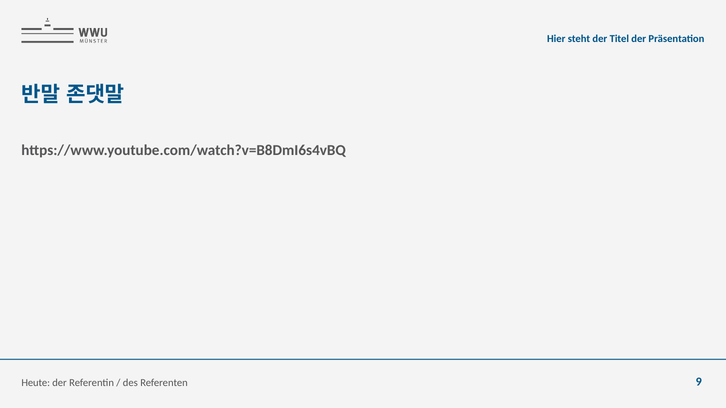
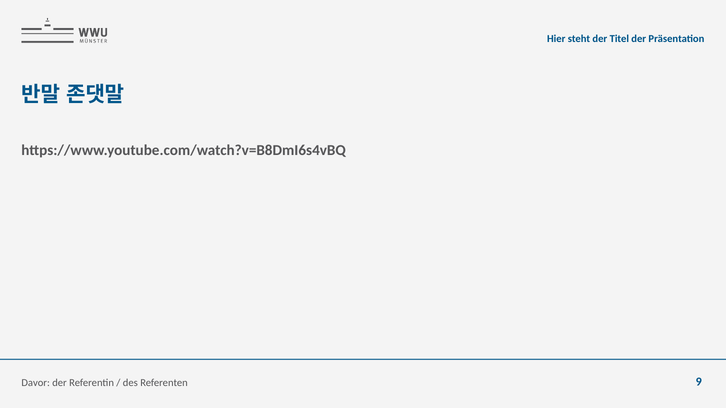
Heute: Heute -> Davor
